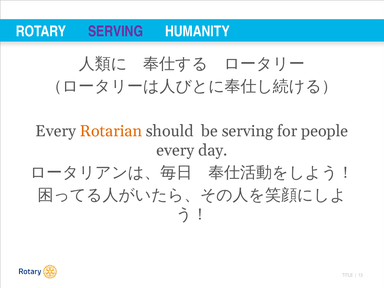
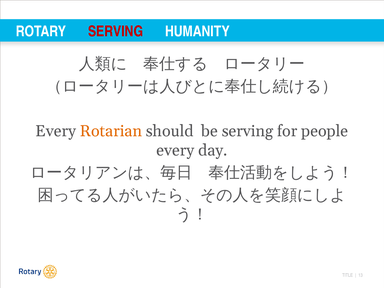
SERVING at (116, 31) colour: purple -> red
